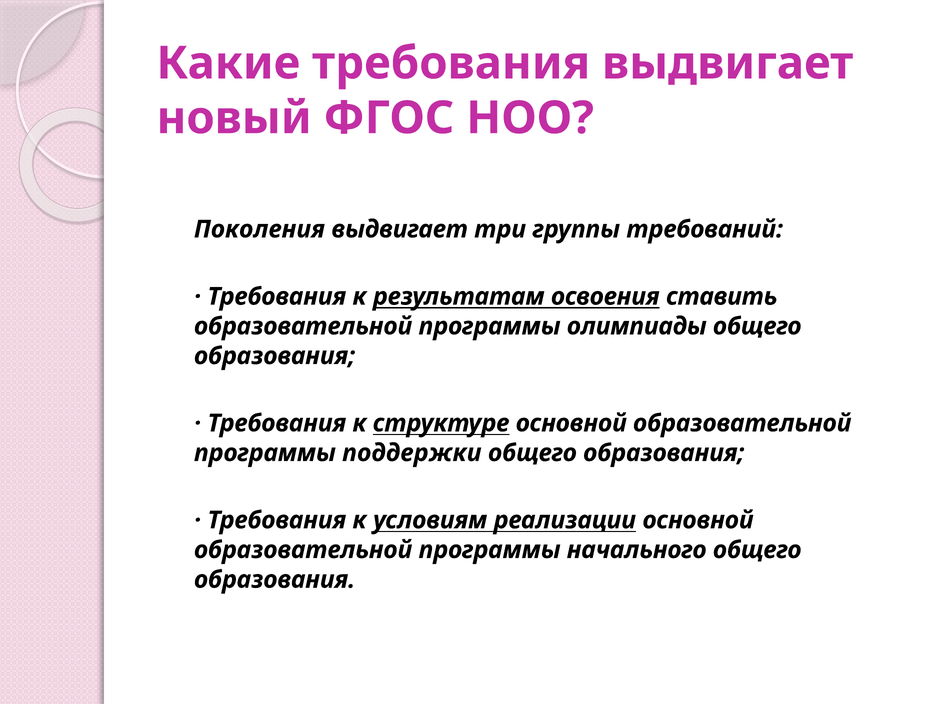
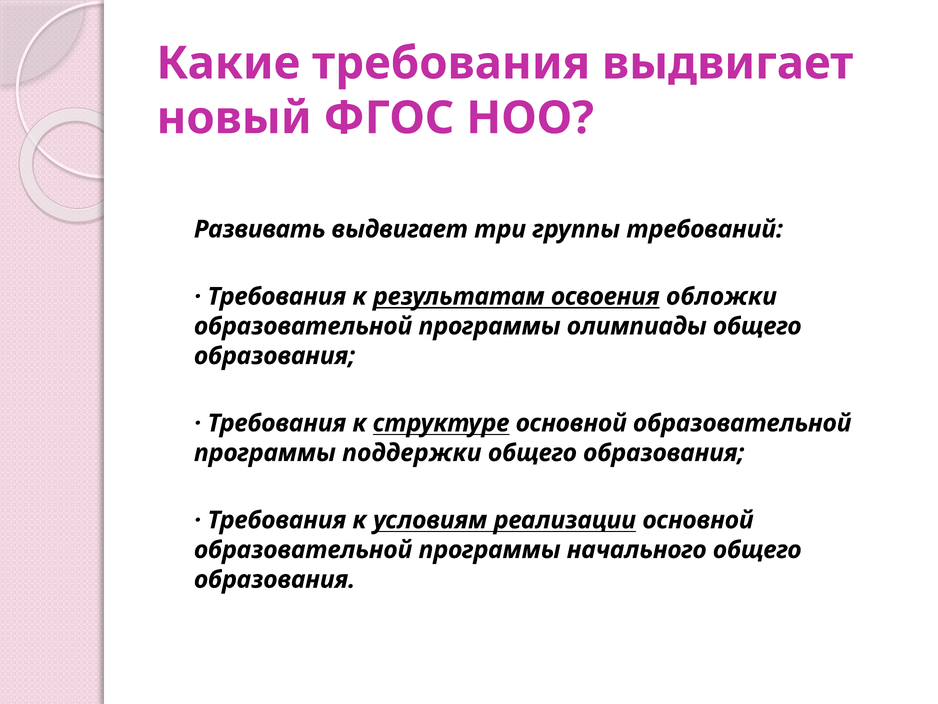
Поколения: Поколения -> Развивать
ставить: ставить -> обложки
